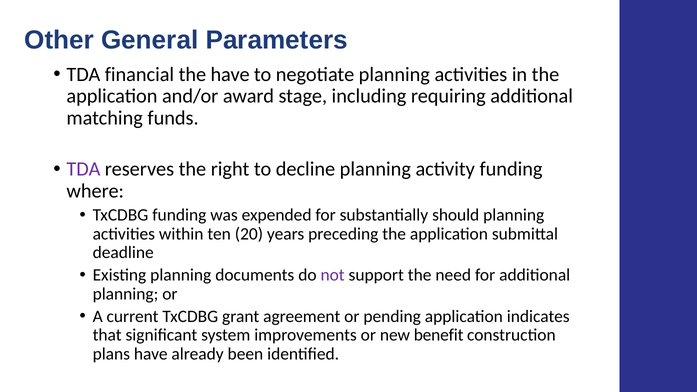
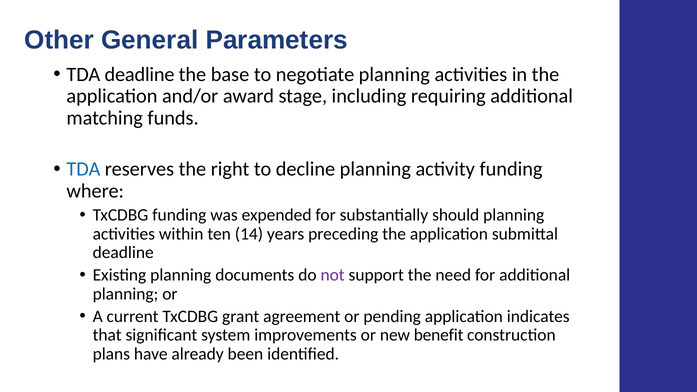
TDA financial: financial -> deadline
the have: have -> base
TDA at (83, 169) colour: purple -> blue
20: 20 -> 14
